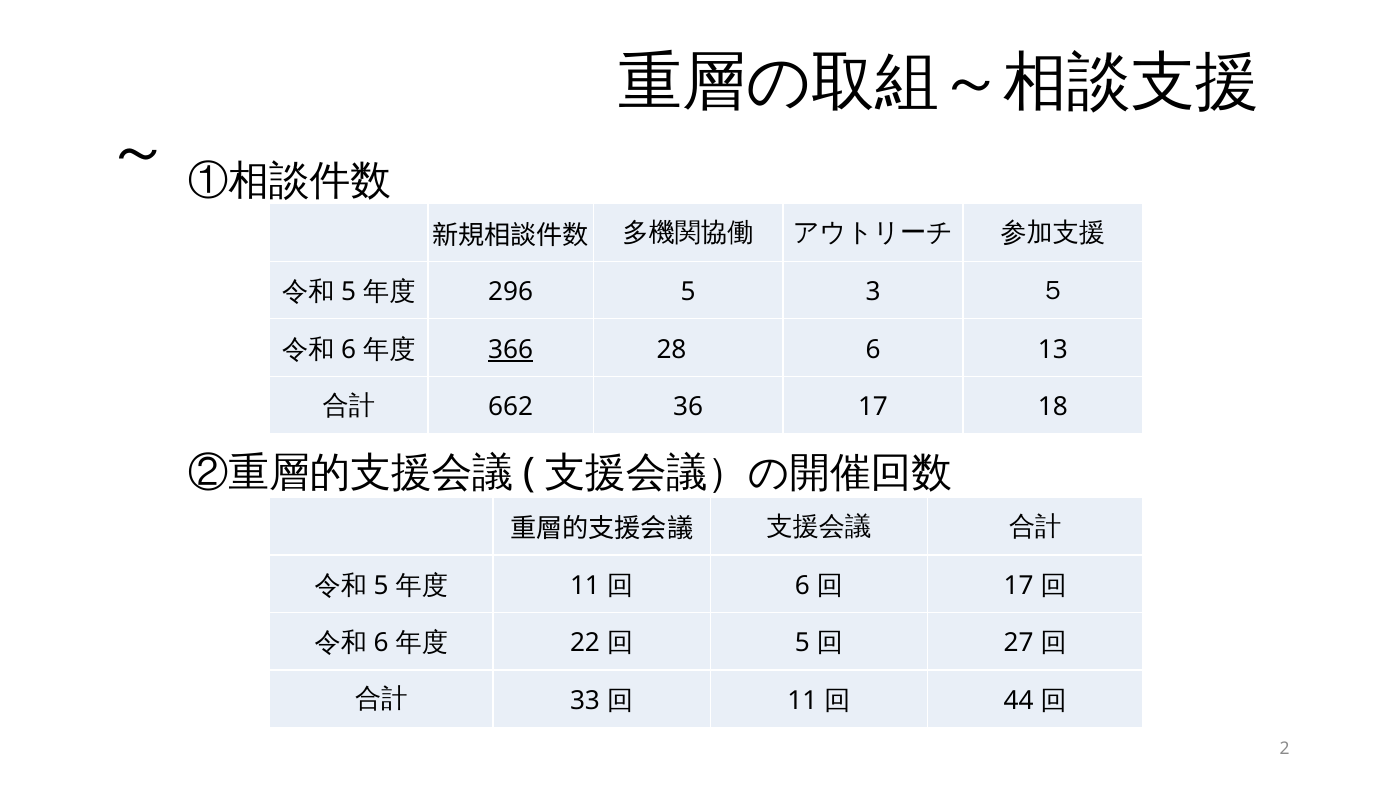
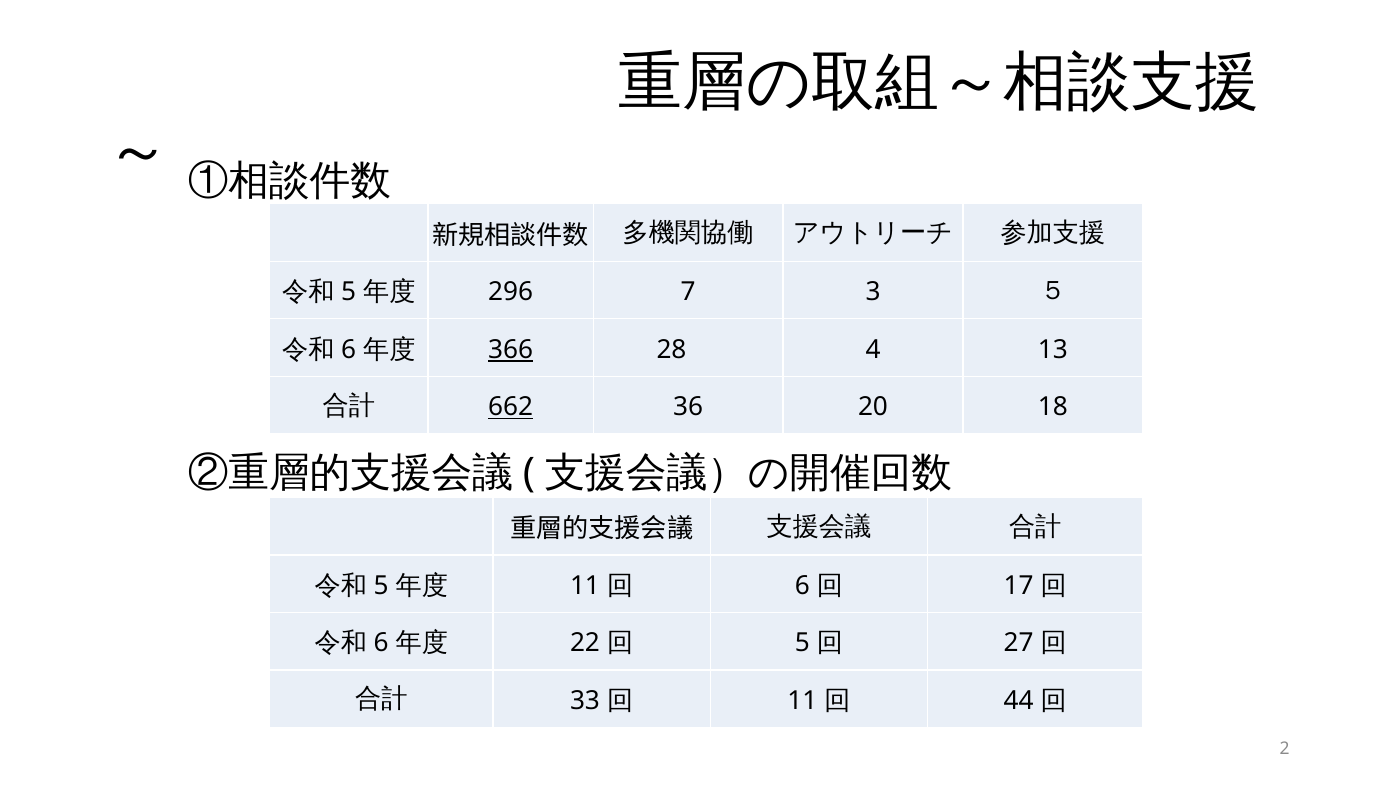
296 5: 5 -> 7
28 6: 6 -> 4
662 underline: none -> present
36 17: 17 -> 20
